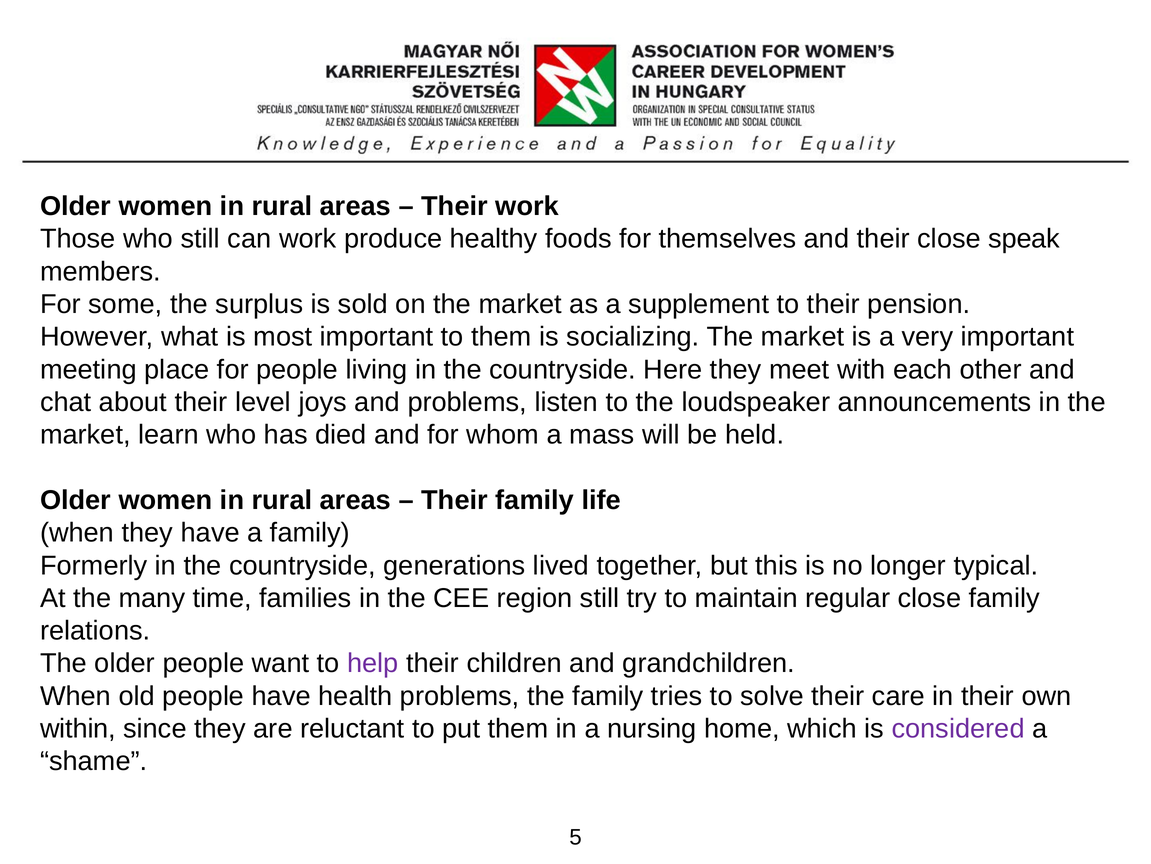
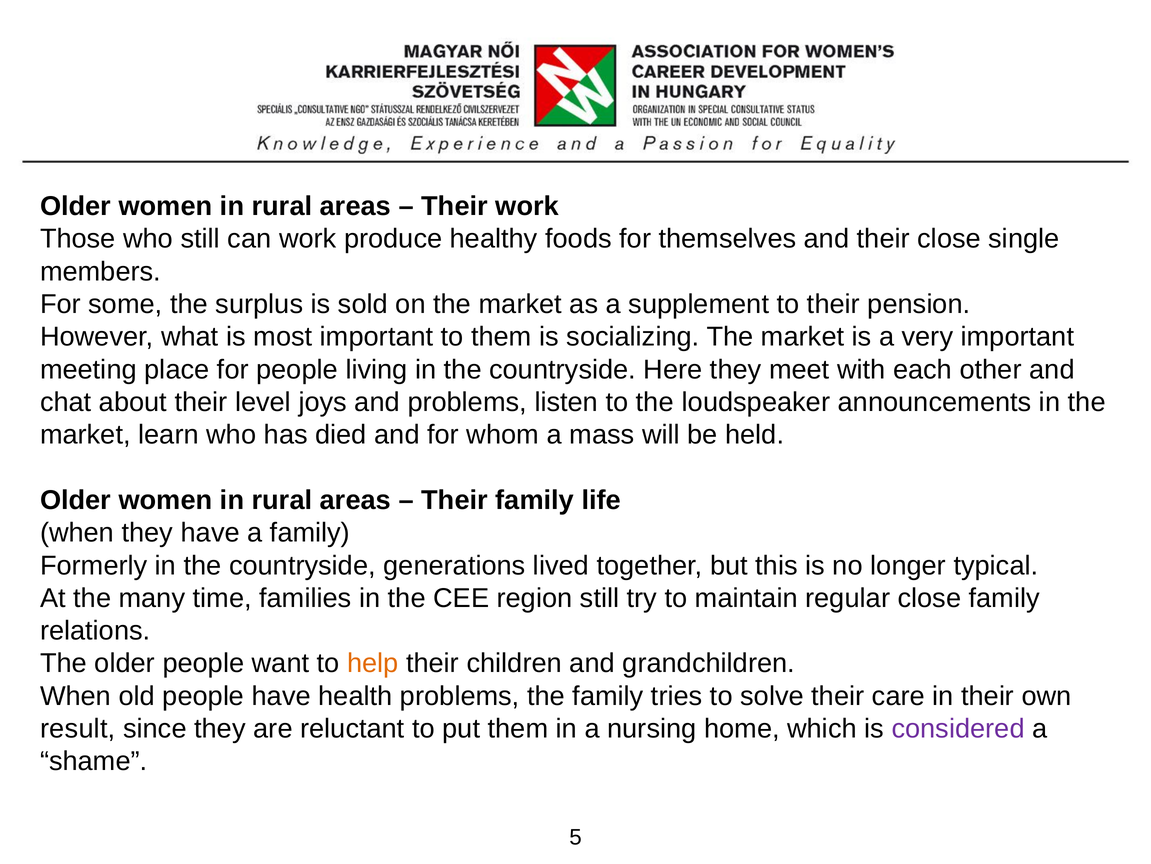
speak: speak -> single
help colour: purple -> orange
within: within -> result
